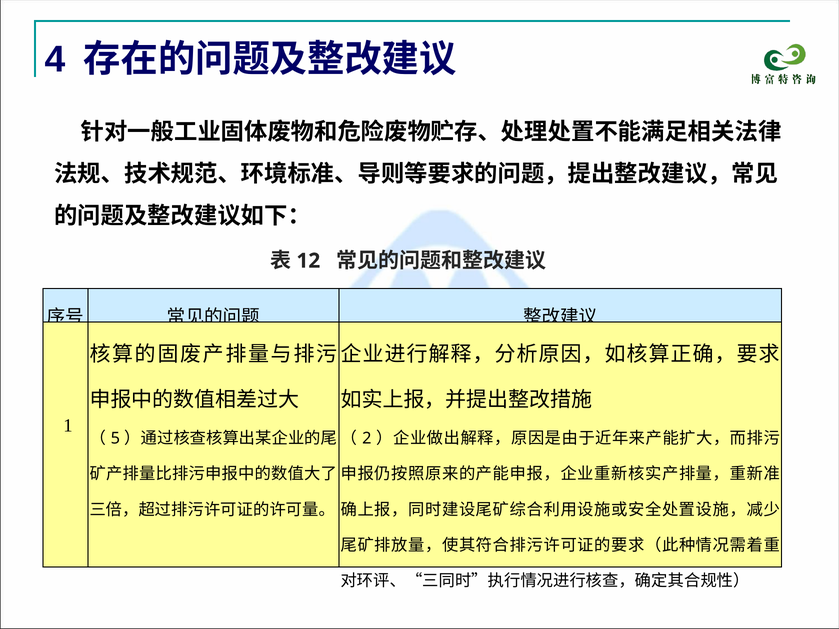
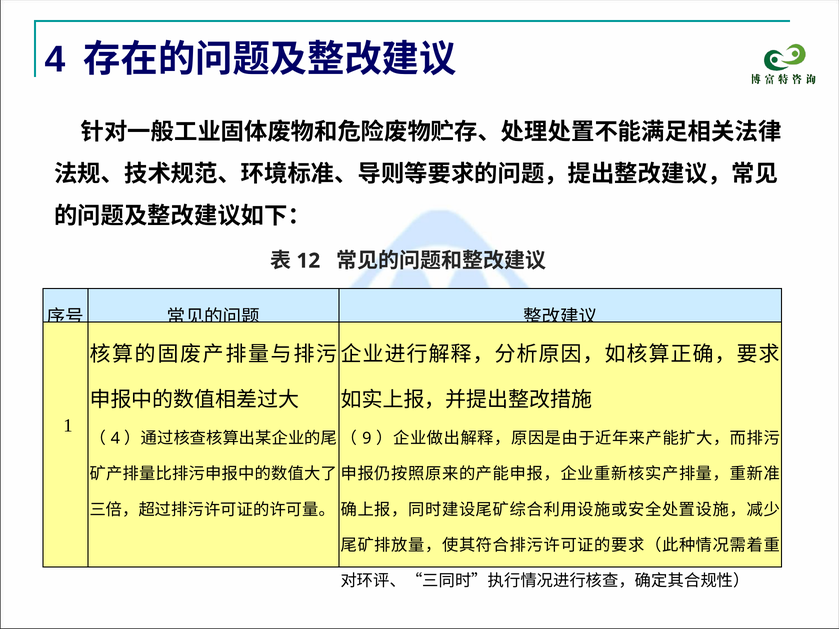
5 at (115, 439): 5 -> 4
2: 2 -> 9
